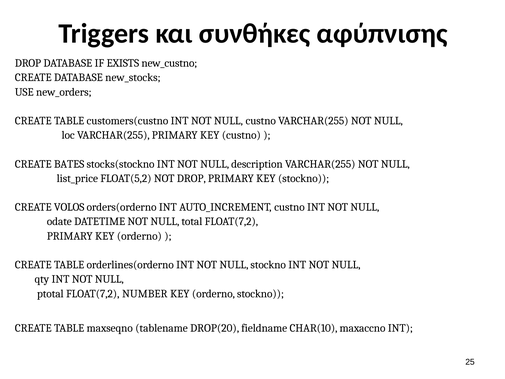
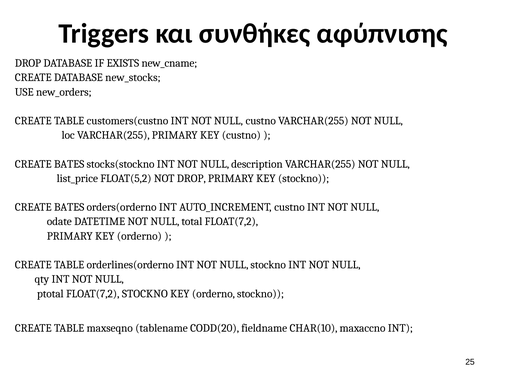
new_custno: new_custno -> new_cname
VOLOS at (69, 207): VOLOS -> BATES
FLOAT(7,2 NUMBER: NUMBER -> STOCKNO
DROP(20: DROP(20 -> CODD(20
